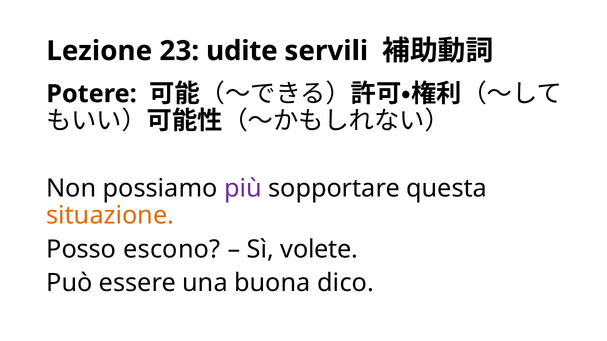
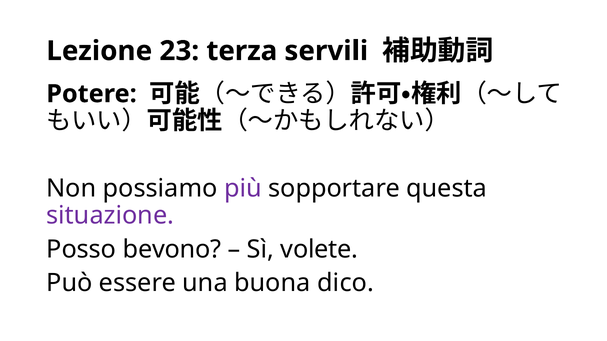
udite: udite -> terza
situazione colour: orange -> purple
escono: escono -> bevono
